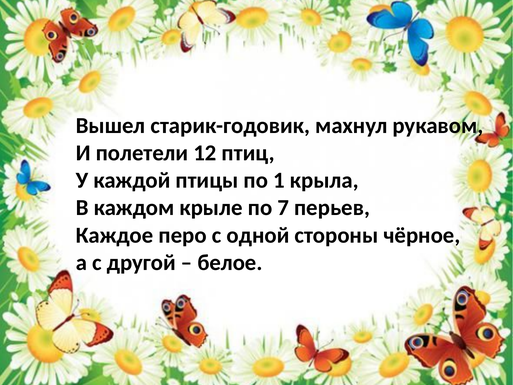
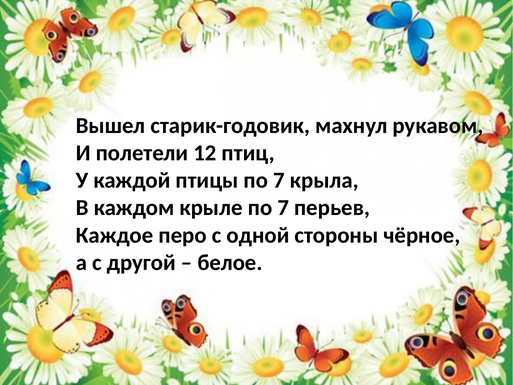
птицы по 1: 1 -> 7
